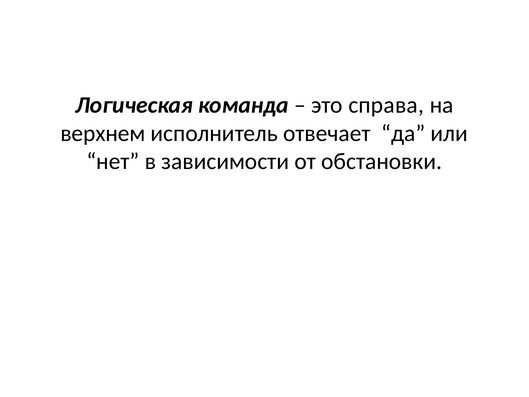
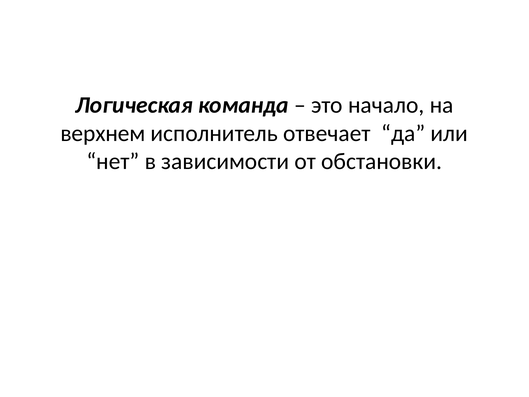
справа: справа -> начало
